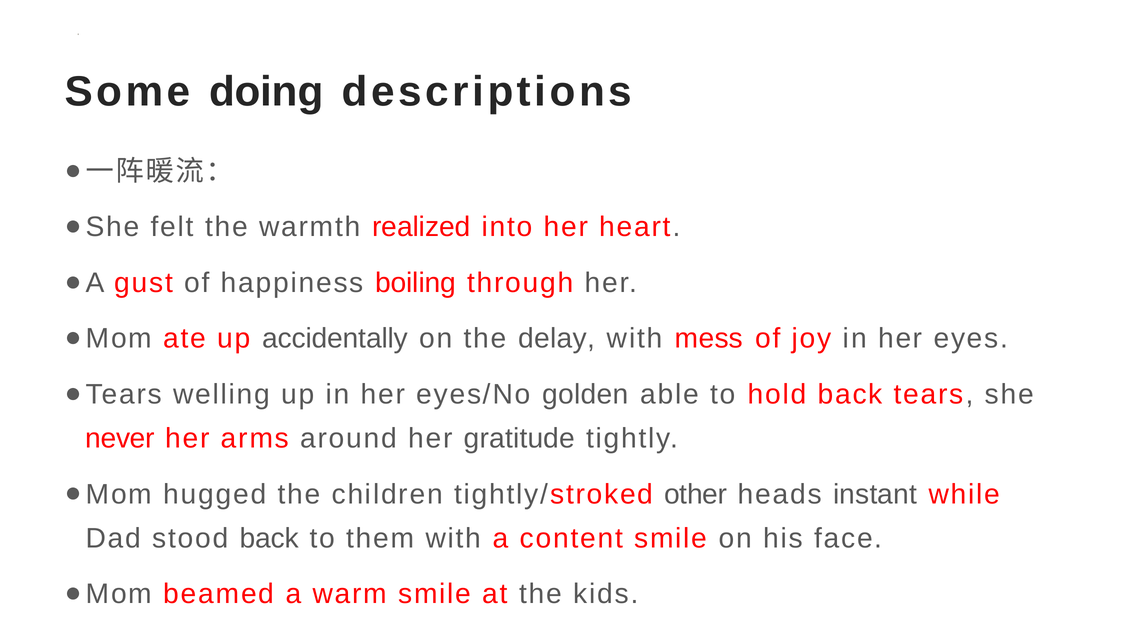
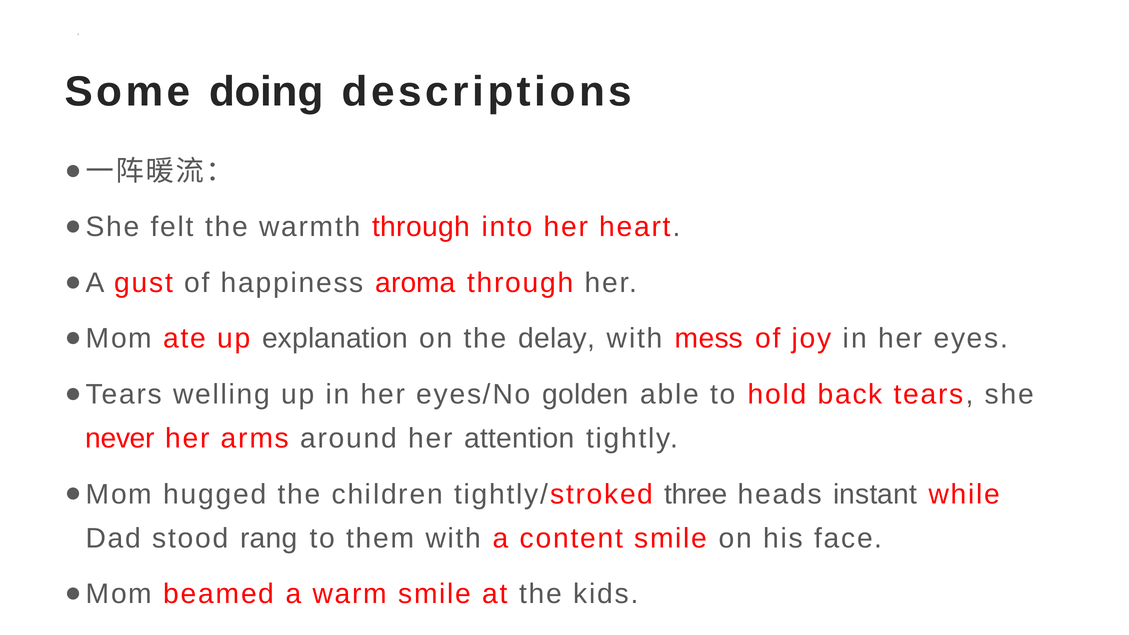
warmth realized: realized -> through
boiling: boiling -> aroma
accidentally: accidentally -> explanation
gratitude: gratitude -> attention
other: other -> three
stood back: back -> rang
